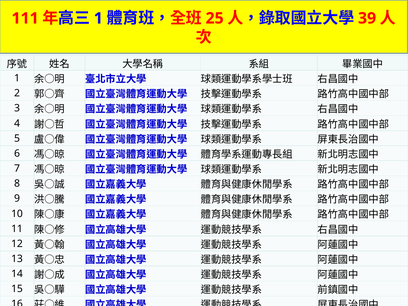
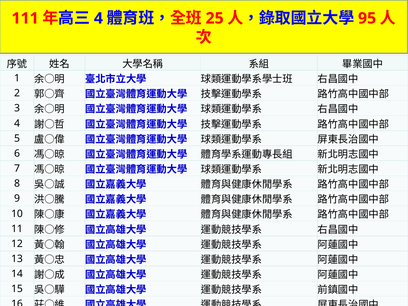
1 at (98, 18): 1 -> 4
39: 39 -> 95
